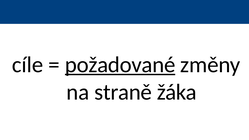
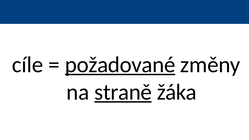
straně underline: none -> present
